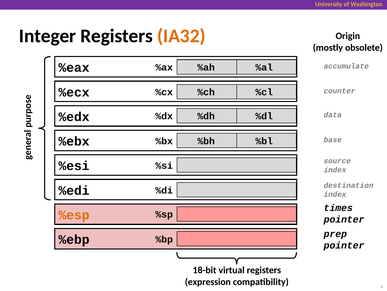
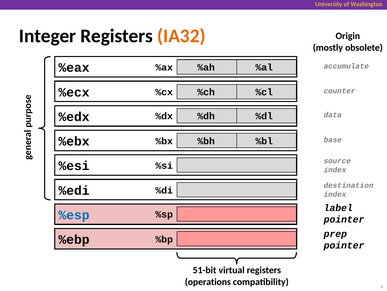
times: times -> label
%esp colour: orange -> blue
18-bit: 18-bit -> 51-bit
expression: expression -> operations
